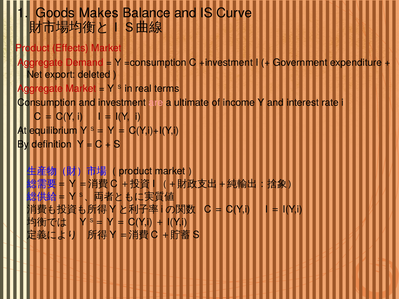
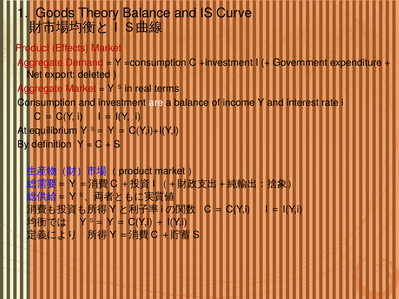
Makes: Makes -> Theory
are colour: pink -> white
a ultimate: ultimate -> balance
